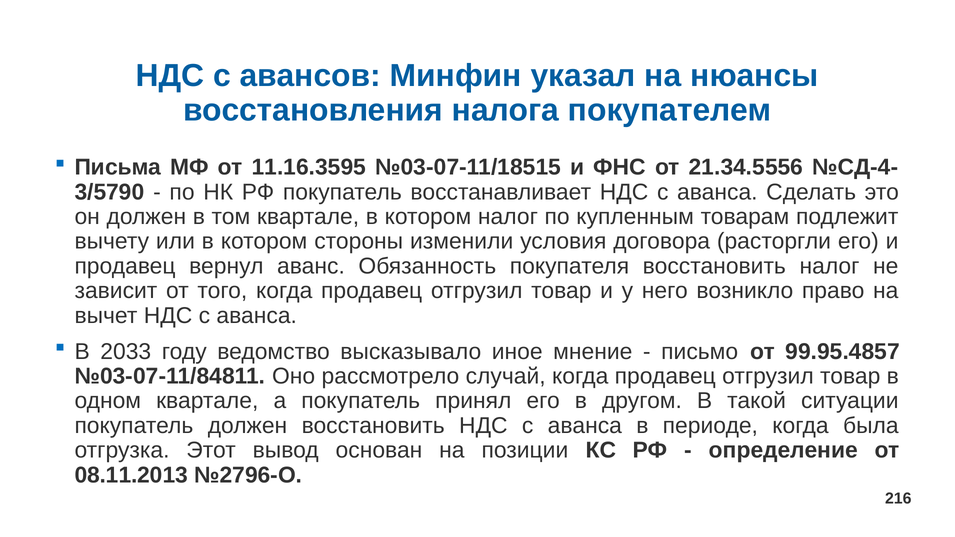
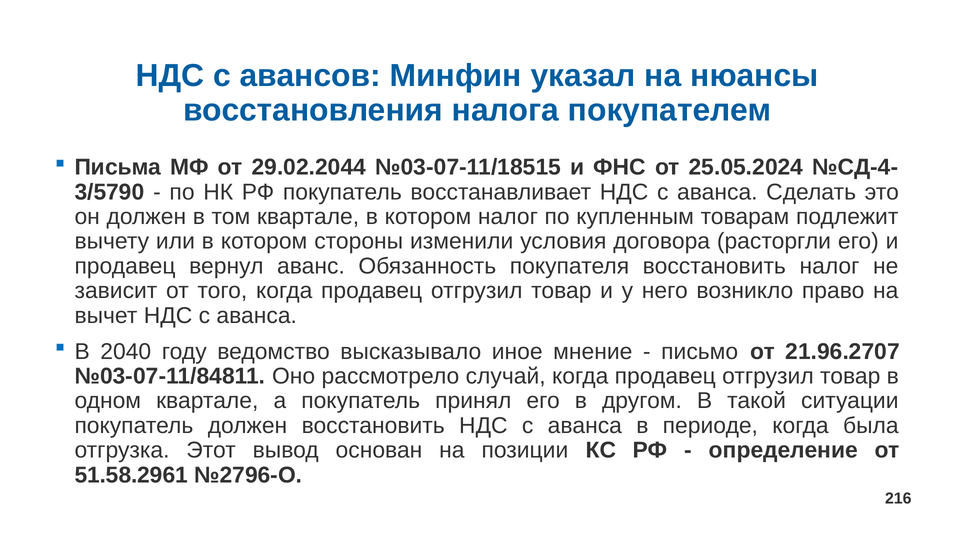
11.16.3595: 11.16.3595 -> 29.02.2044
21.34.5556: 21.34.5556 -> 25.05.2024
2033: 2033 -> 2040
99.95.4857: 99.95.4857 -> 21.96.2707
08.11.2013: 08.11.2013 -> 51.58.2961
